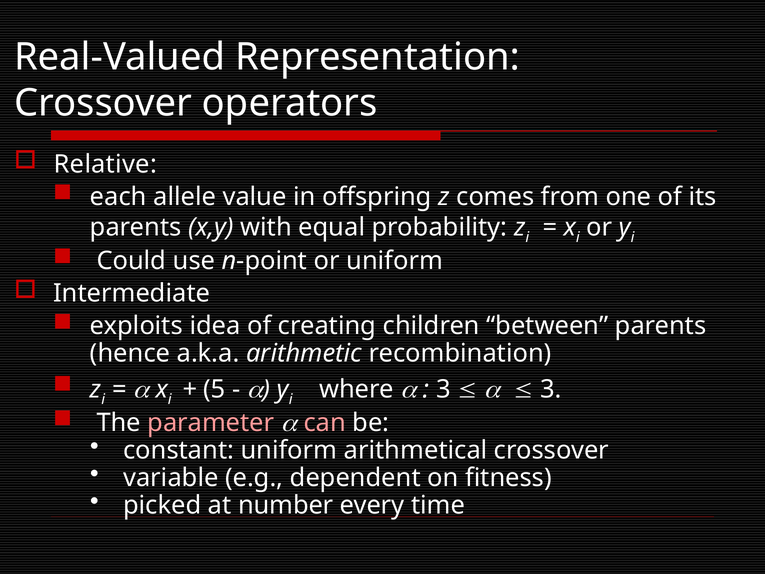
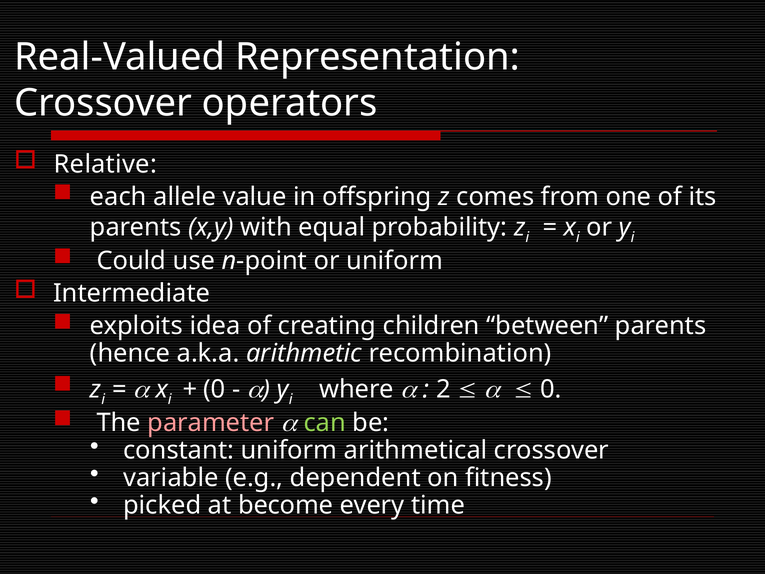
5 at (214, 389): 5 -> 0
3 at (443, 389): 3 -> 2
3 at (551, 389): 3 -> 0
can colour: pink -> light green
number: number -> become
